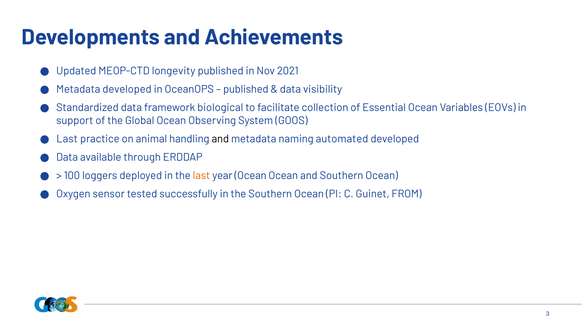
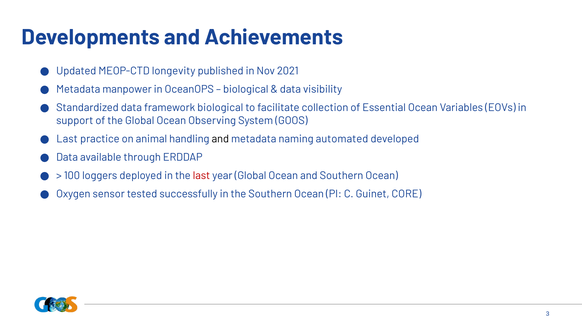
Metadata developed: developed -> manpower
published at (246, 89): published -> biological
last at (201, 175) colour: orange -> red
year Ocean: Ocean -> Global
FROM: FROM -> CORE
